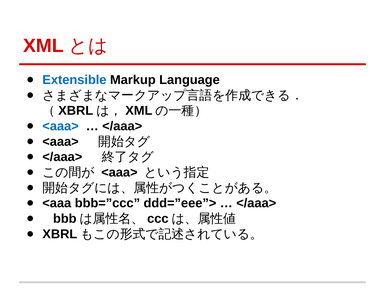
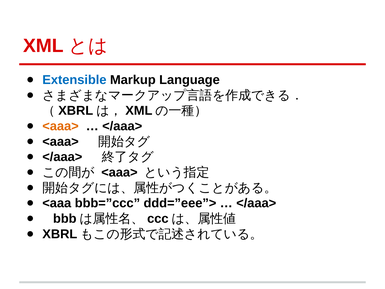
<aaa> at (61, 126) colour: blue -> orange
